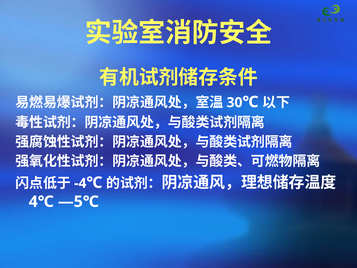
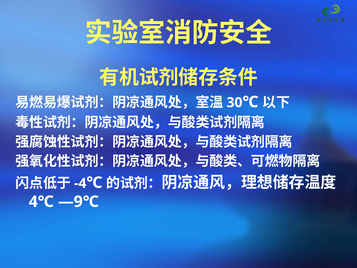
—5℃: —5℃ -> —9℃
